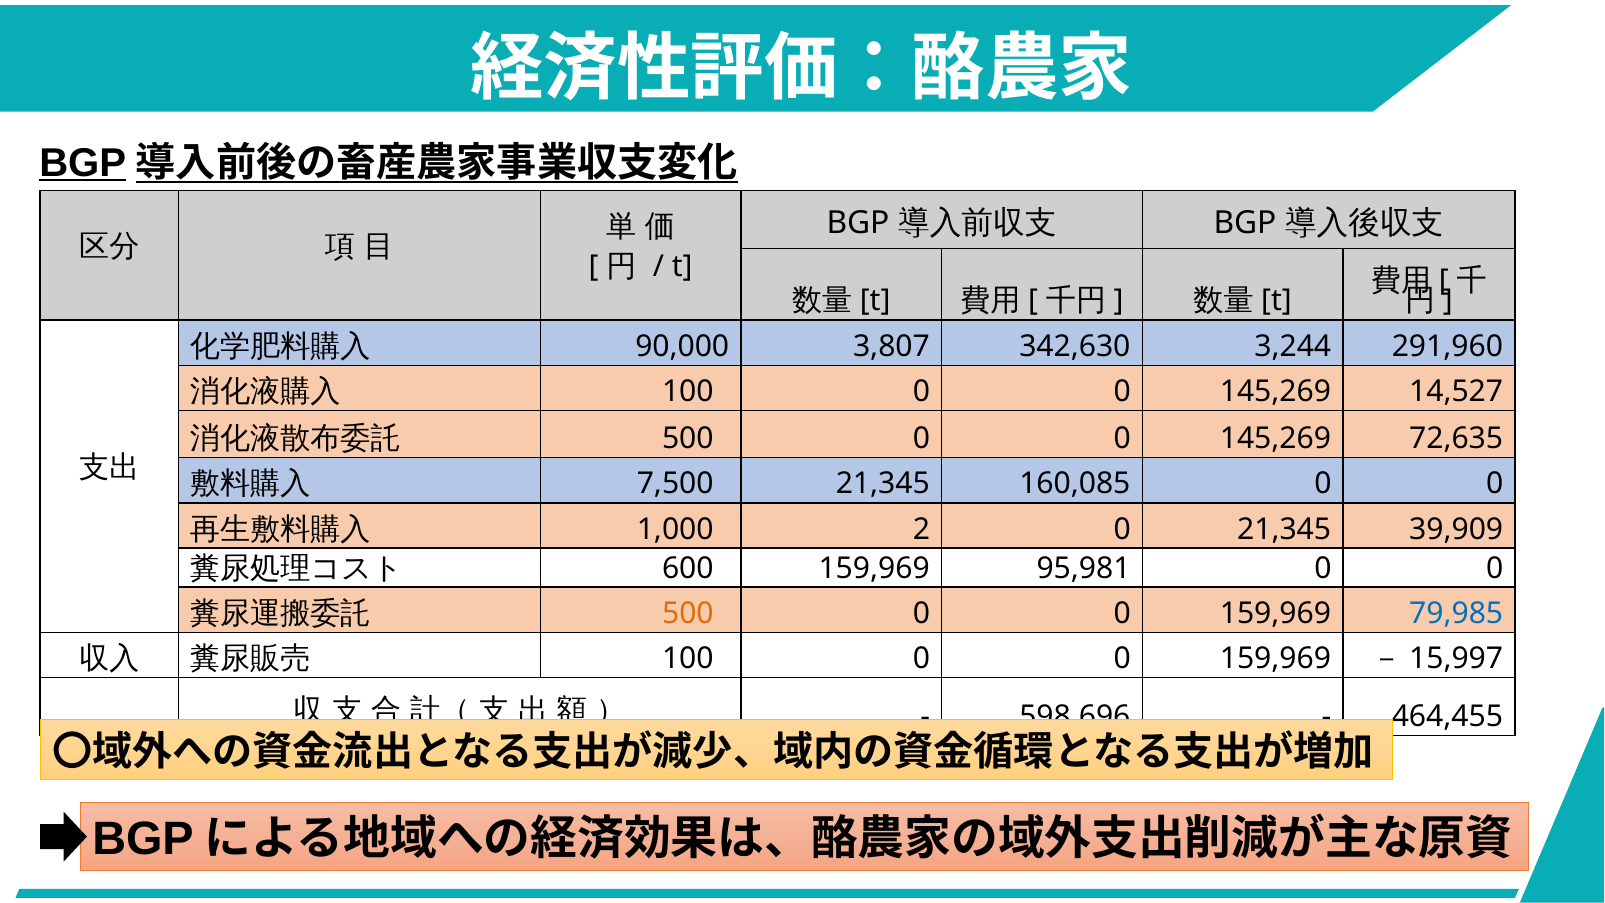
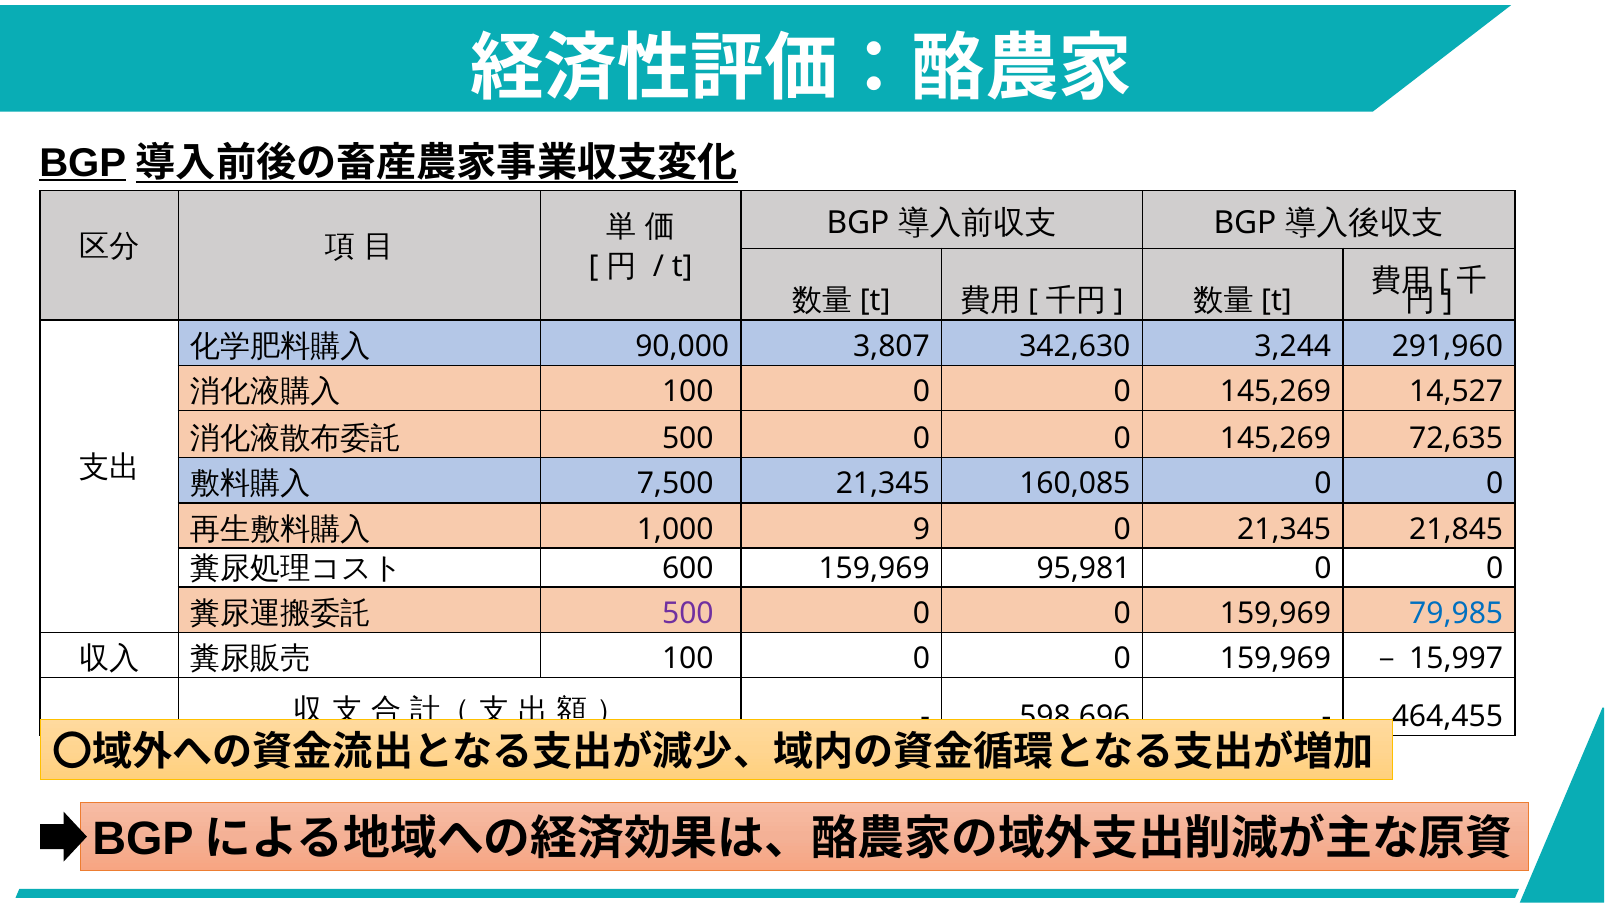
2: 2 -> 9
39,909: 39,909 -> 21,845
500 at (688, 614) colour: orange -> purple
